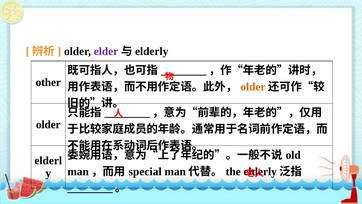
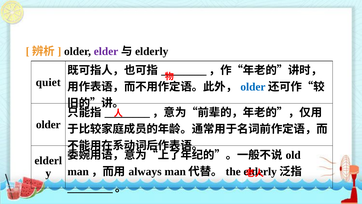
other: other -> quiet
older at (253, 87) colour: orange -> blue
special: special -> always
